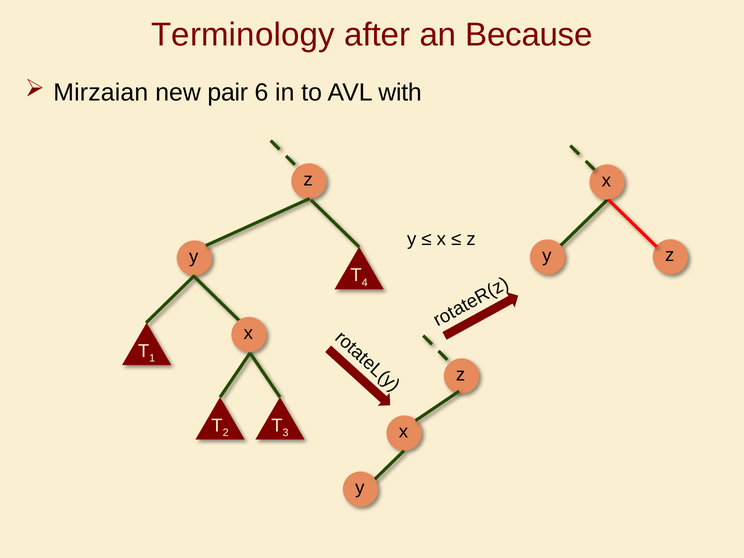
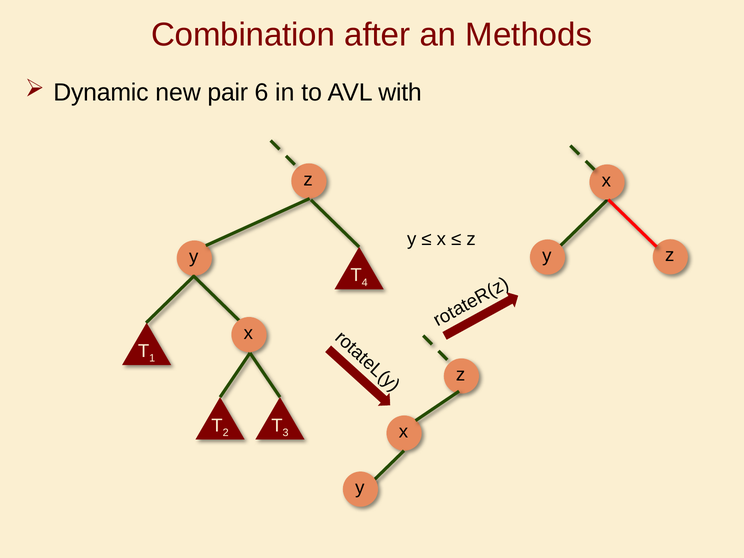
Terminology: Terminology -> Combination
Because: Because -> Methods
Mirzaian: Mirzaian -> Dynamic
